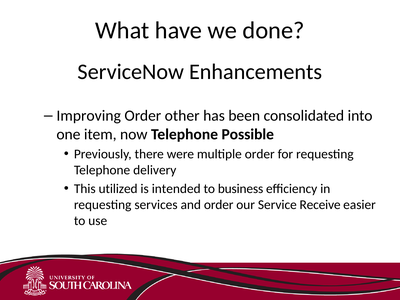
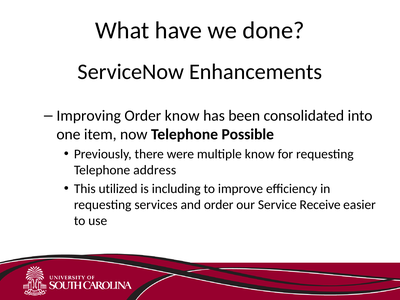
Order other: other -> know
multiple order: order -> know
delivery: delivery -> address
intended: intended -> including
business: business -> improve
